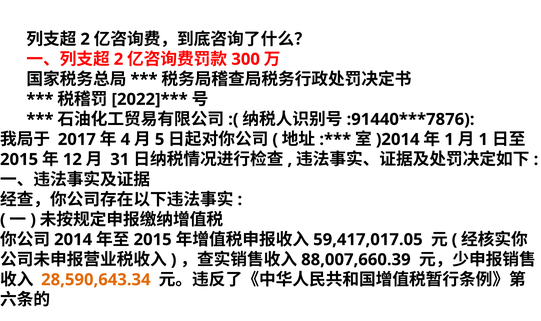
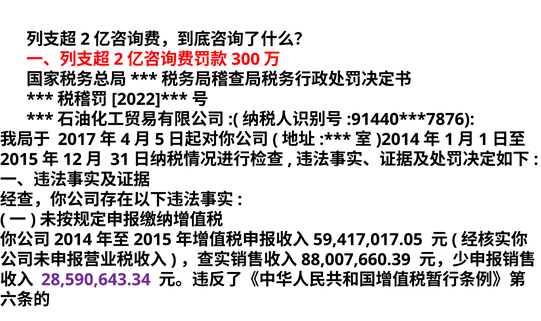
28,590,643.34 colour: orange -> purple
